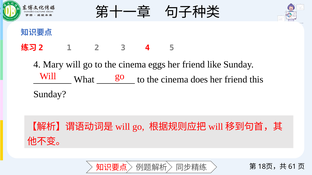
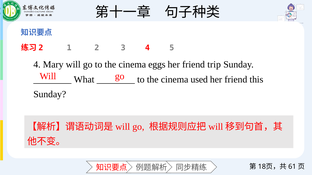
like: like -> trip
does: does -> used
